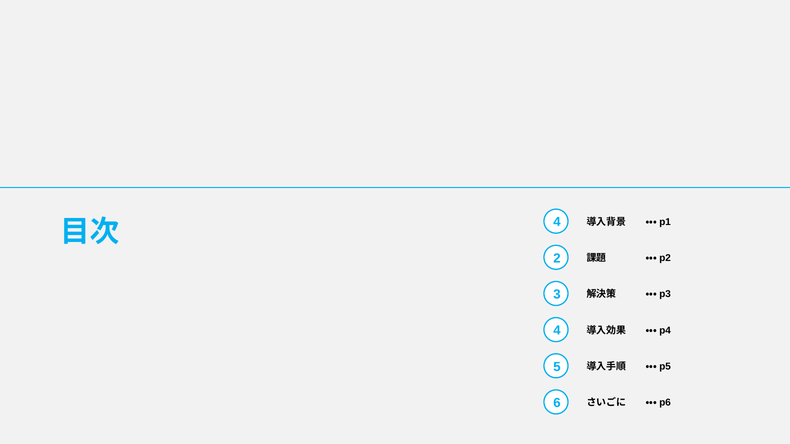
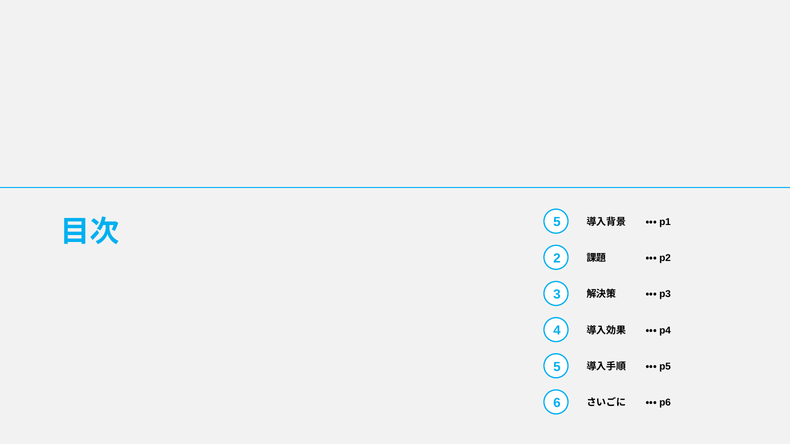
4 at (557, 222): 4 -> 5
